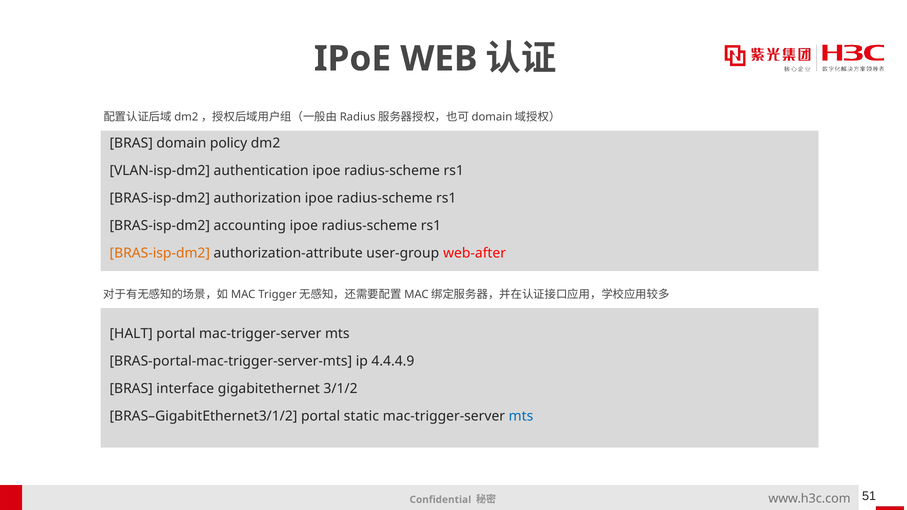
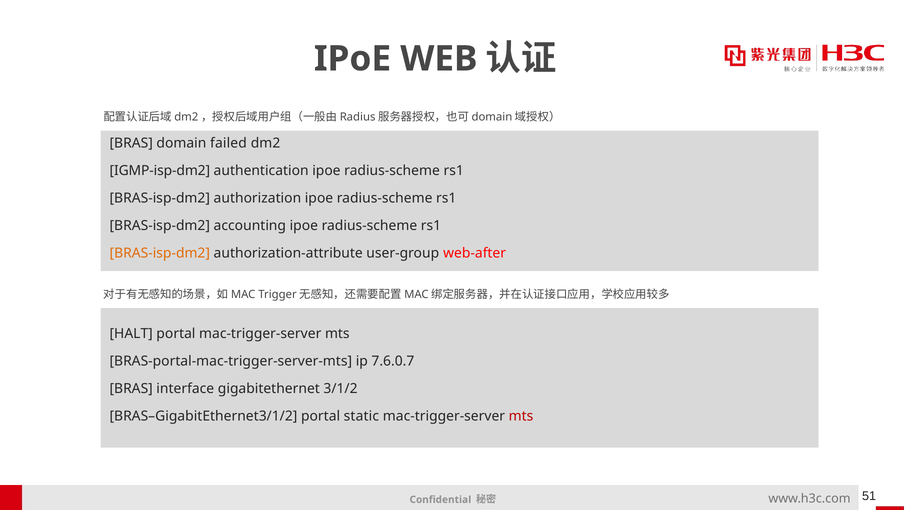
policy: policy -> failed
VLAN-isp-dm2: VLAN-isp-dm2 -> IGMP-isp-dm2
4.4.4.9: 4.4.4.9 -> 7.6.0.7
mts at (521, 417) colour: blue -> red
